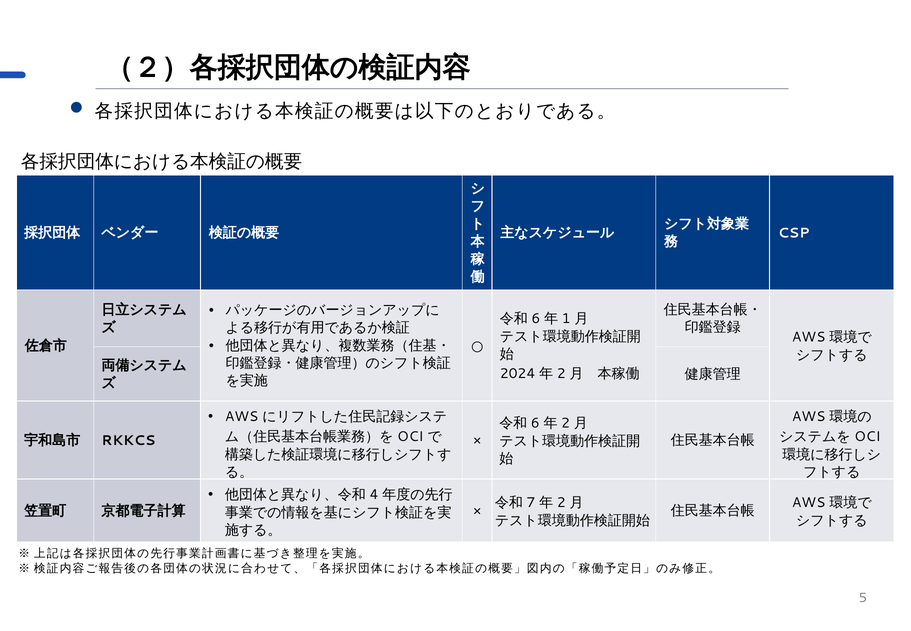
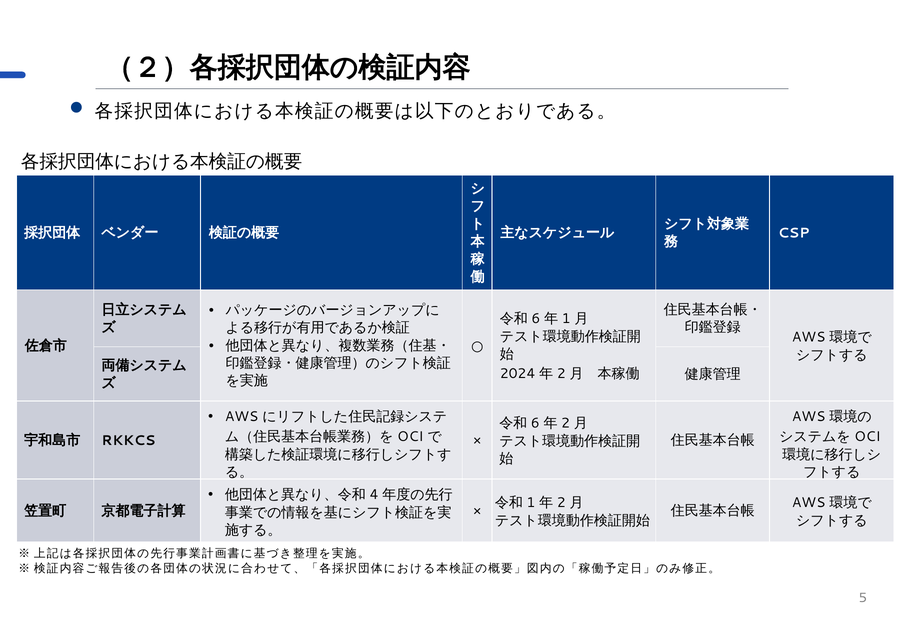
7 at (531, 502): 7 -> 1
